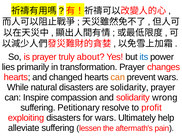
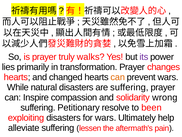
about: about -> walks
its colour: blue -> purple
are solidarity: solidarity -> suffering
profit: profit -> been
